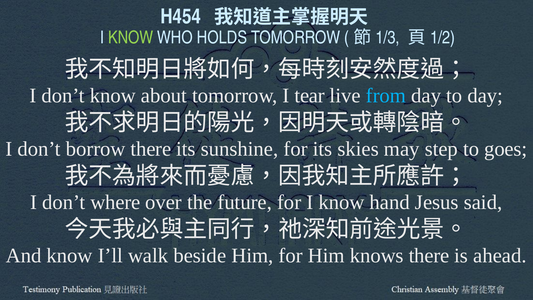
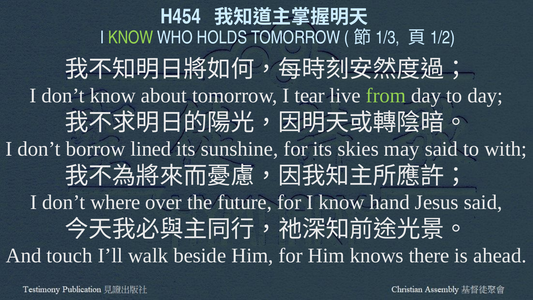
from colour: light blue -> light green
borrow there: there -> lined
may step: step -> said
goes: goes -> with
And know: know -> touch
